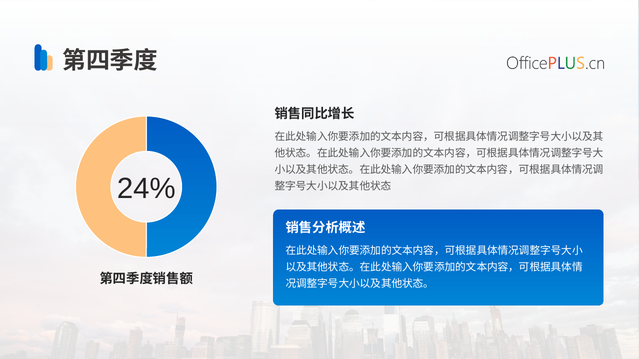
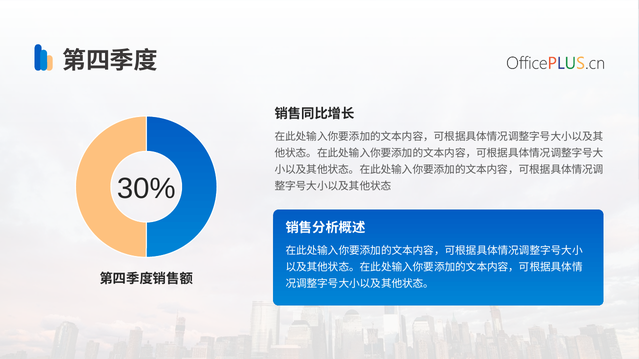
24%: 24% -> 30%
